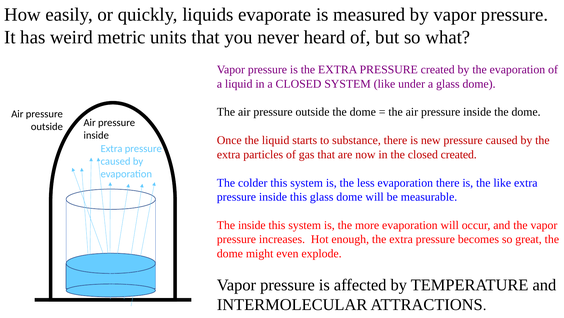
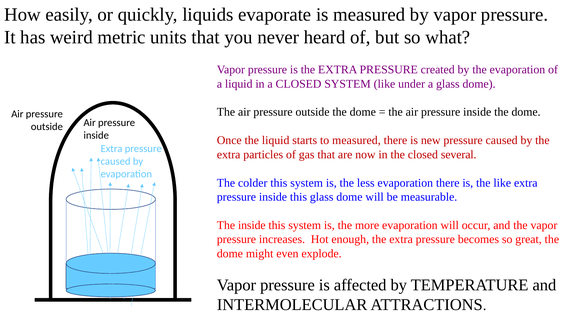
to substance: substance -> measured
closed created: created -> several
